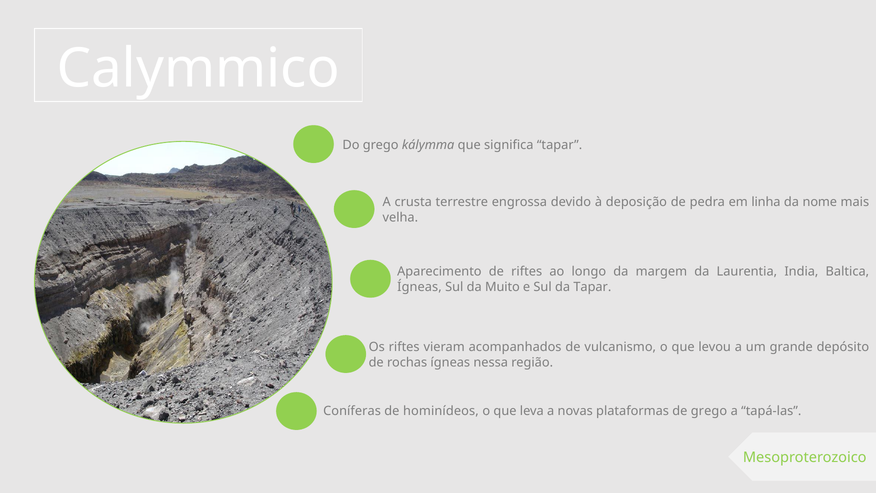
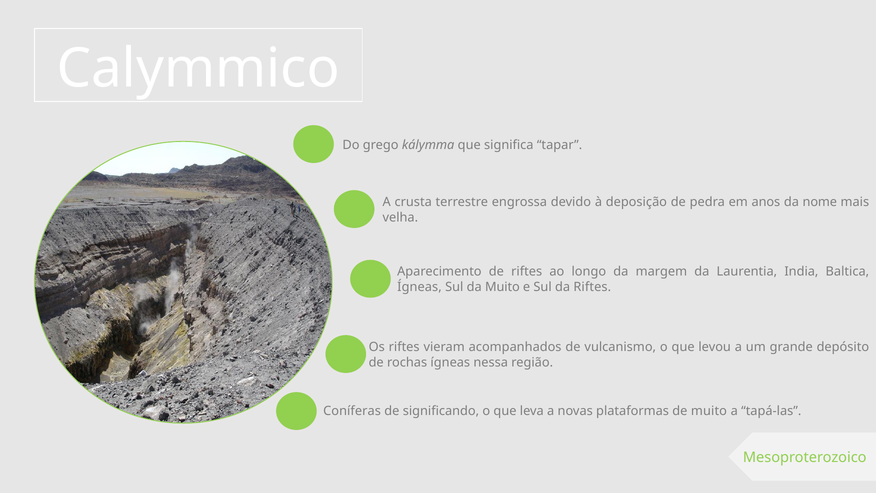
linha: linha -> anos
da Tapar: Tapar -> Riftes
hominídeos: hominídeos -> significando
de grego: grego -> muito
